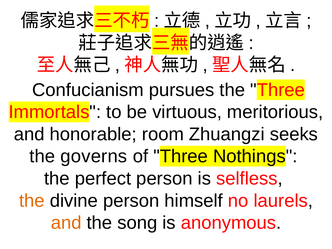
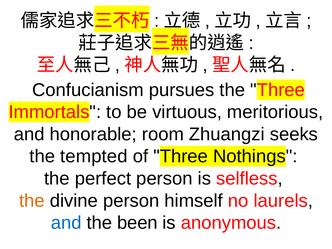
governs: governs -> tempted
and at (66, 223) colour: orange -> blue
song: song -> been
